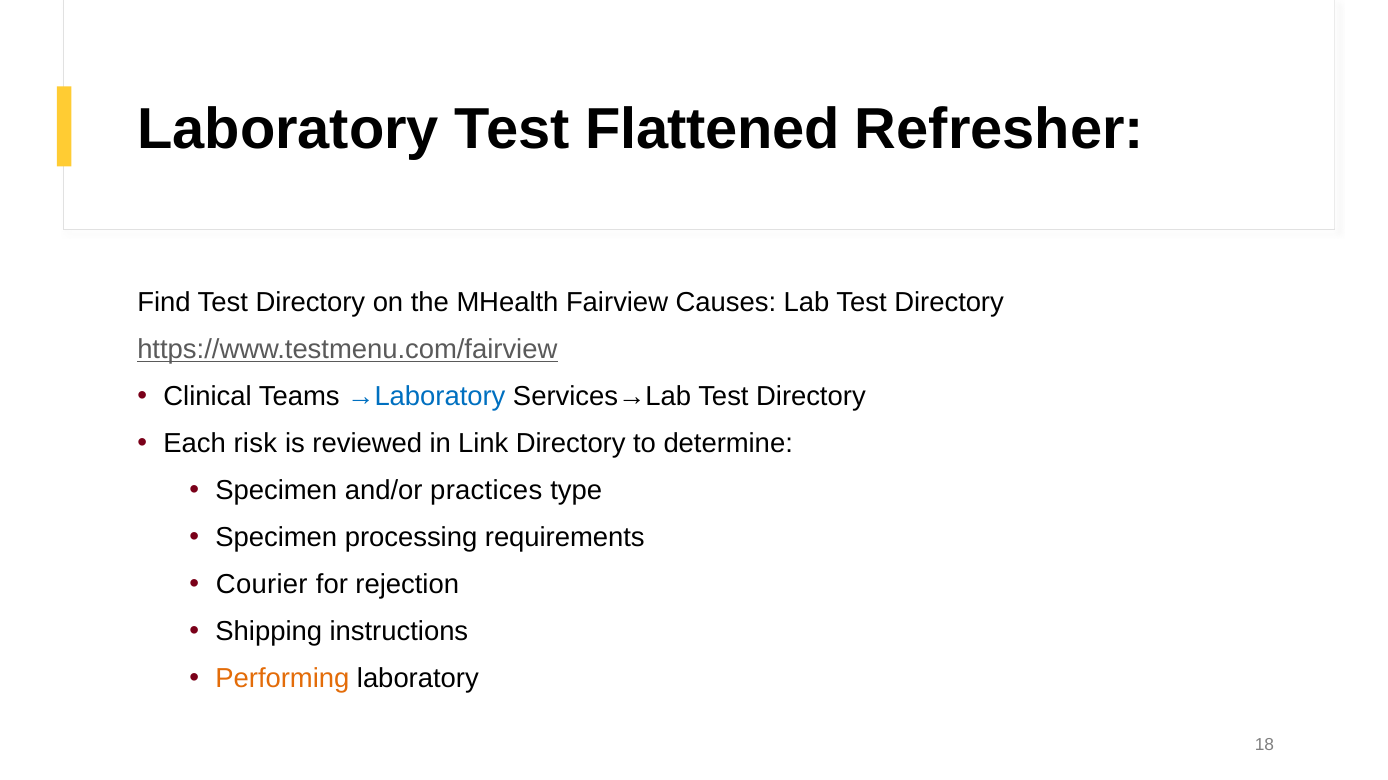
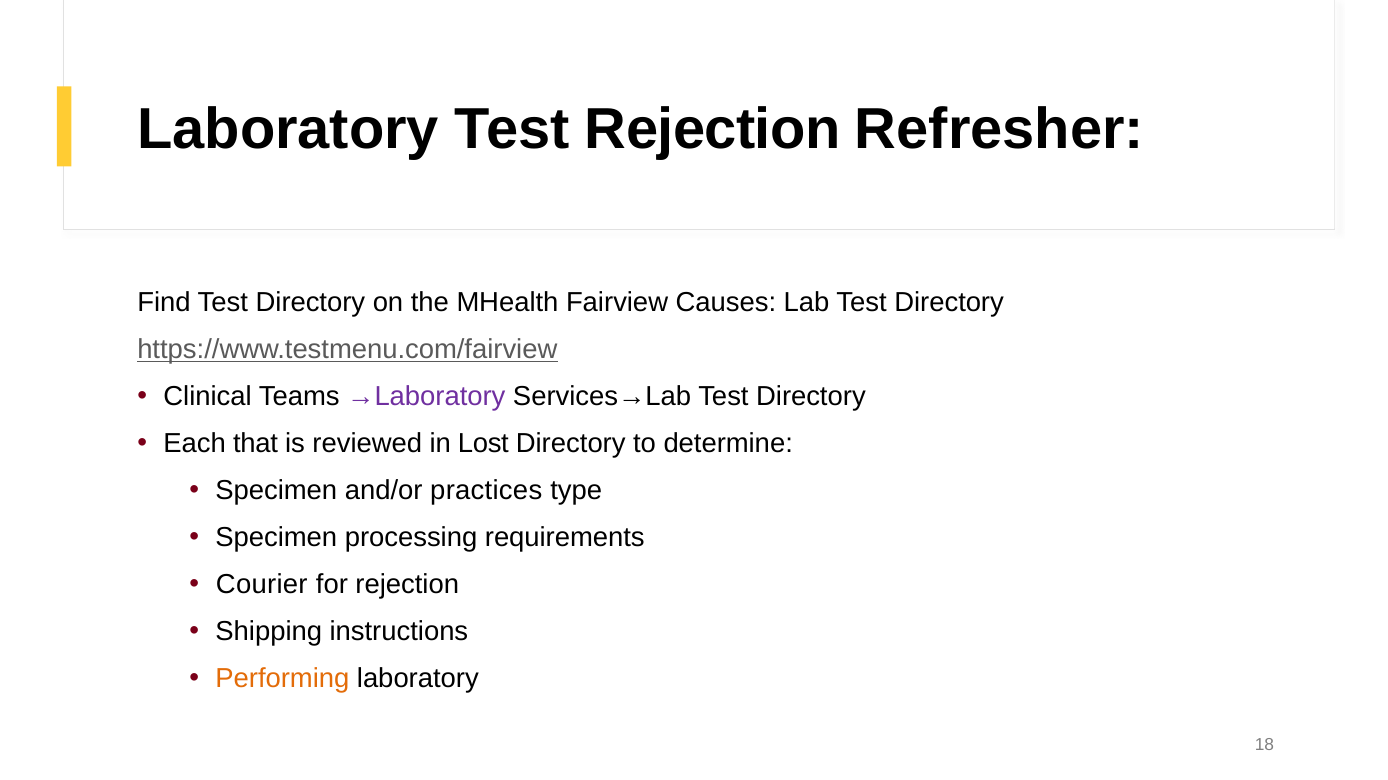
Test Flattened: Flattened -> Rejection
→Laboratory colour: blue -> purple
risk: risk -> that
Link: Link -> Lost
